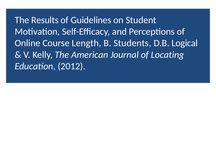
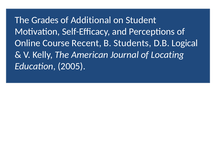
Results: Results -> Grades
Guidelines: Guidelines -> Additional
Length: Length -> Recent
2012: 2012 -> 2005
